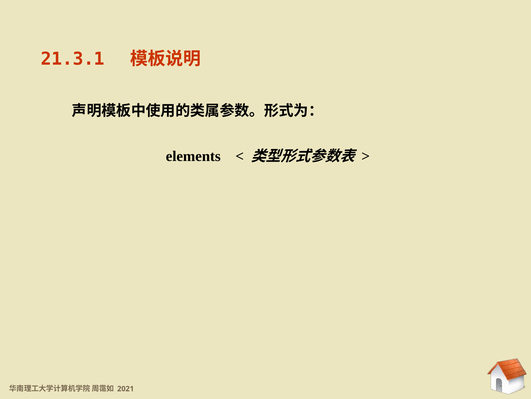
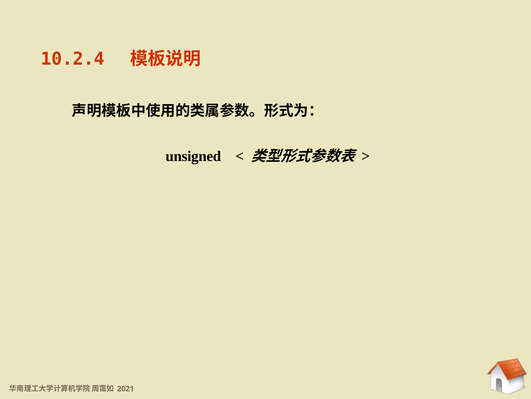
21.3.1: 21.3.1 -> 10.2.4
elements: elements -> unsigned
